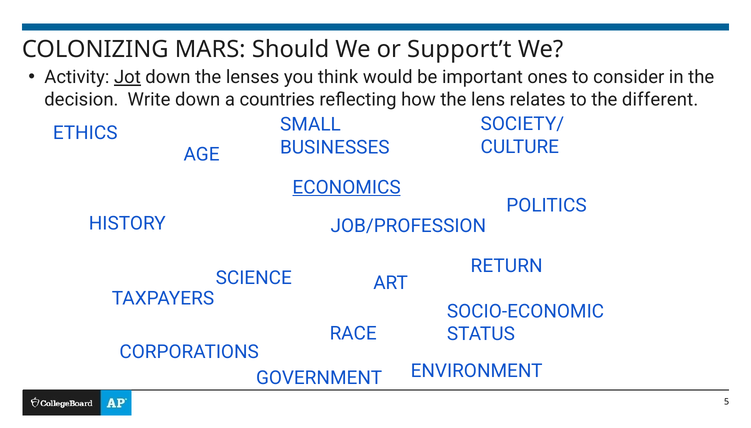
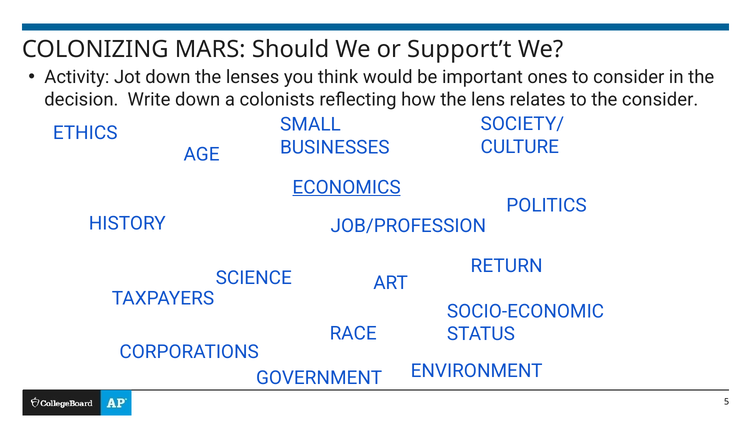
Jot underline: present -> none
countries: countries -> colonists
the different: different -> consider
